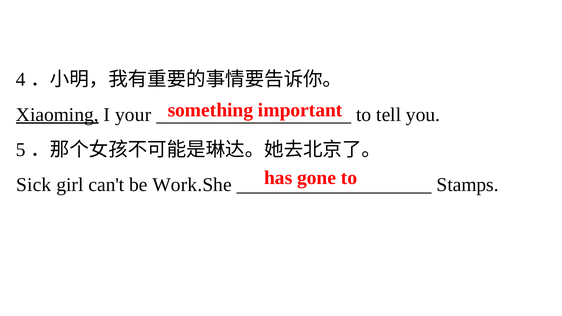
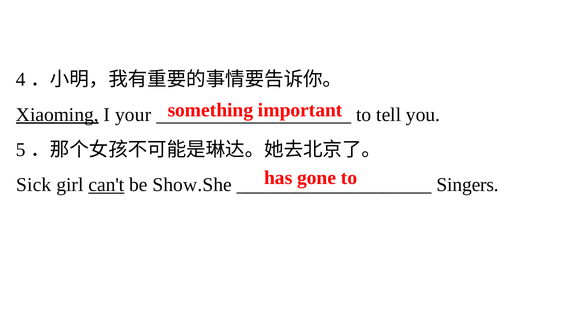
can't underline: none -> present
Work.She: Work.She -> Show.She
Stamps: Stamps -> Singers
